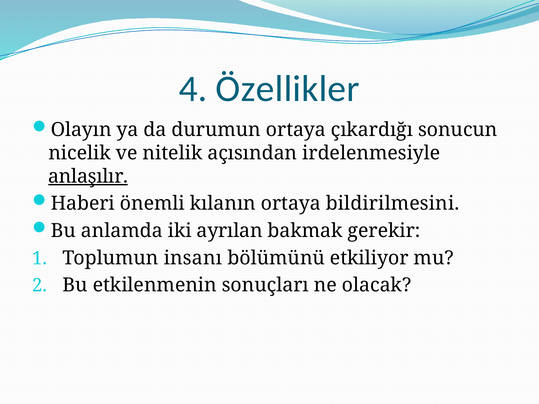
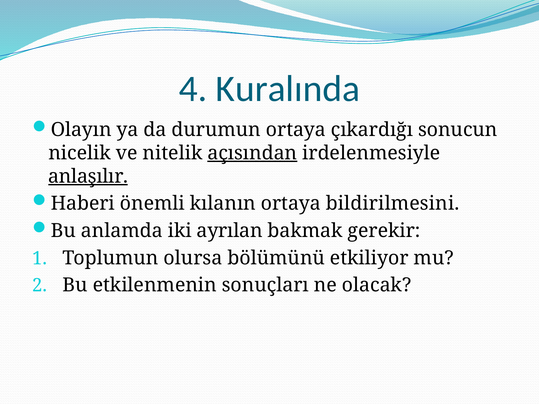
Özellikler: Özellikler -> Kuralında
açısından underline: none -> present
insanı: insanı -> olursa
